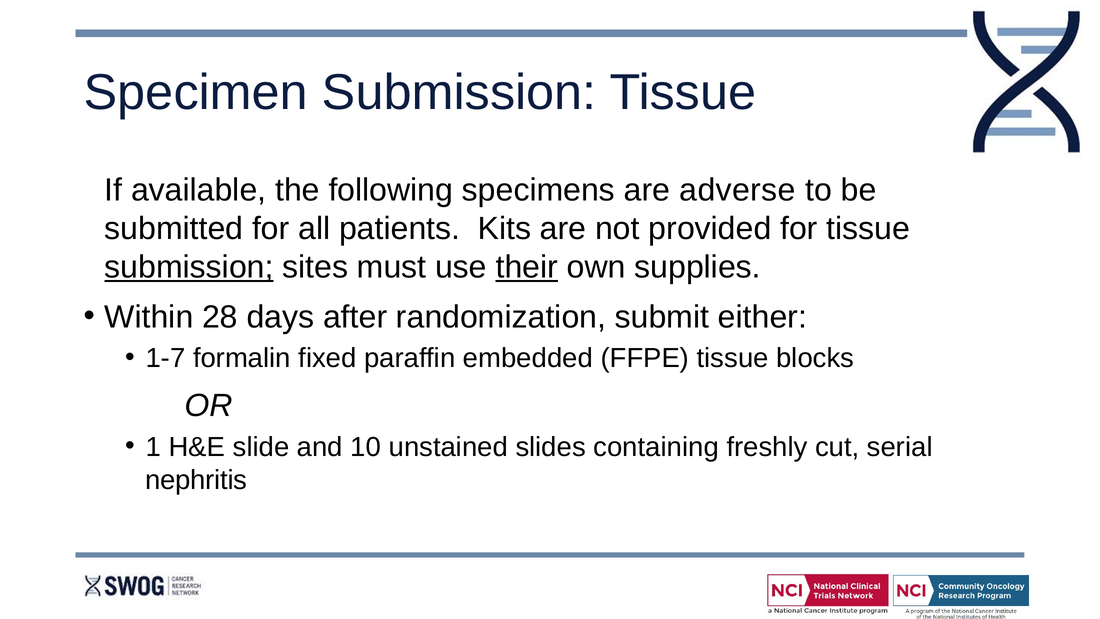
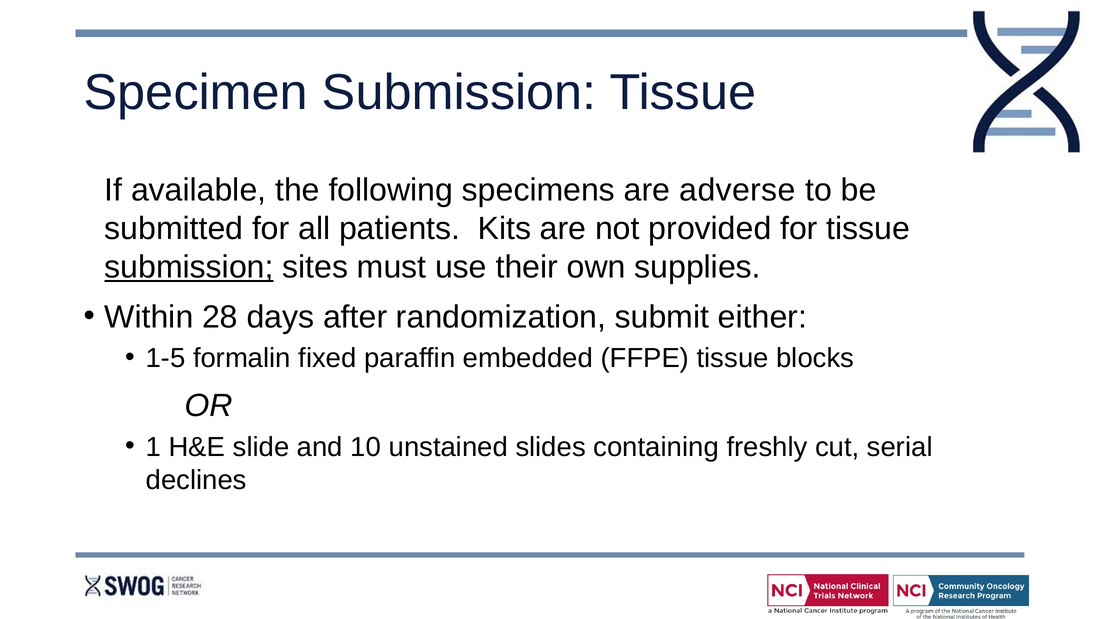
their underline: present -> none
1-7: 1-7 -> 1-5
nephritis: nephritis -> declines
